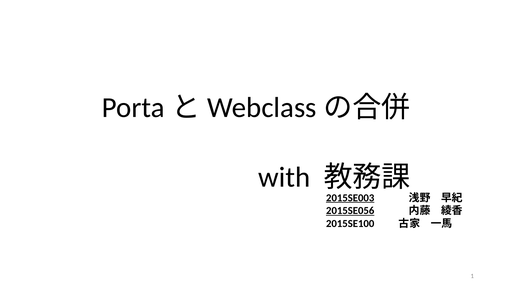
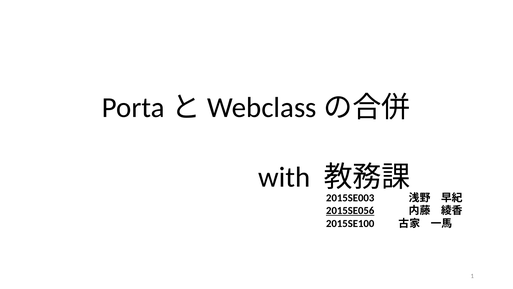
2015SE003 underline: present -> none
